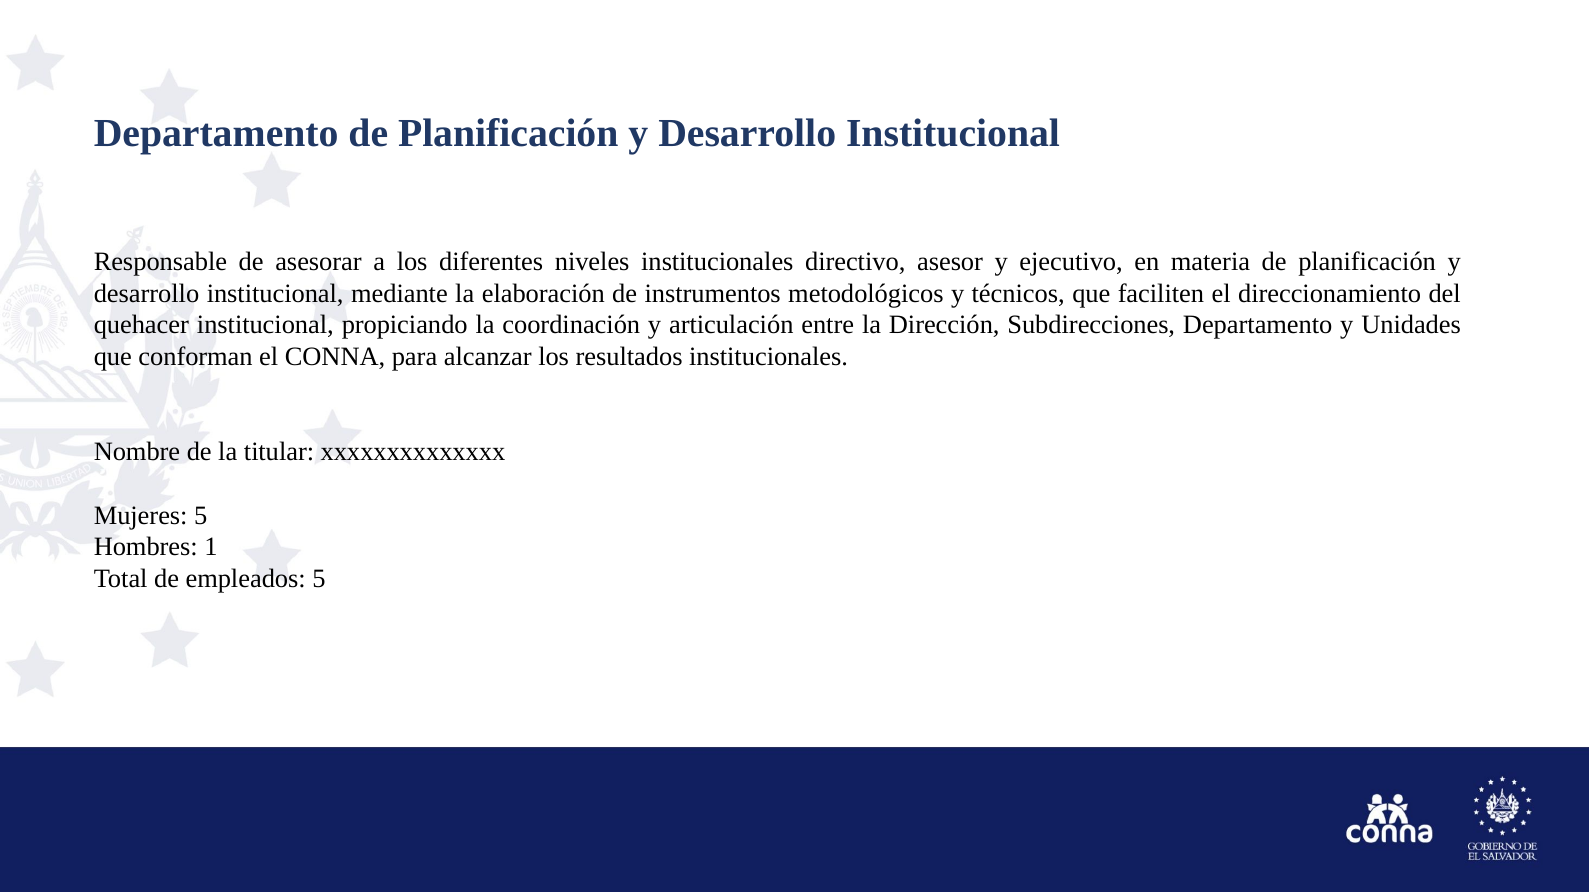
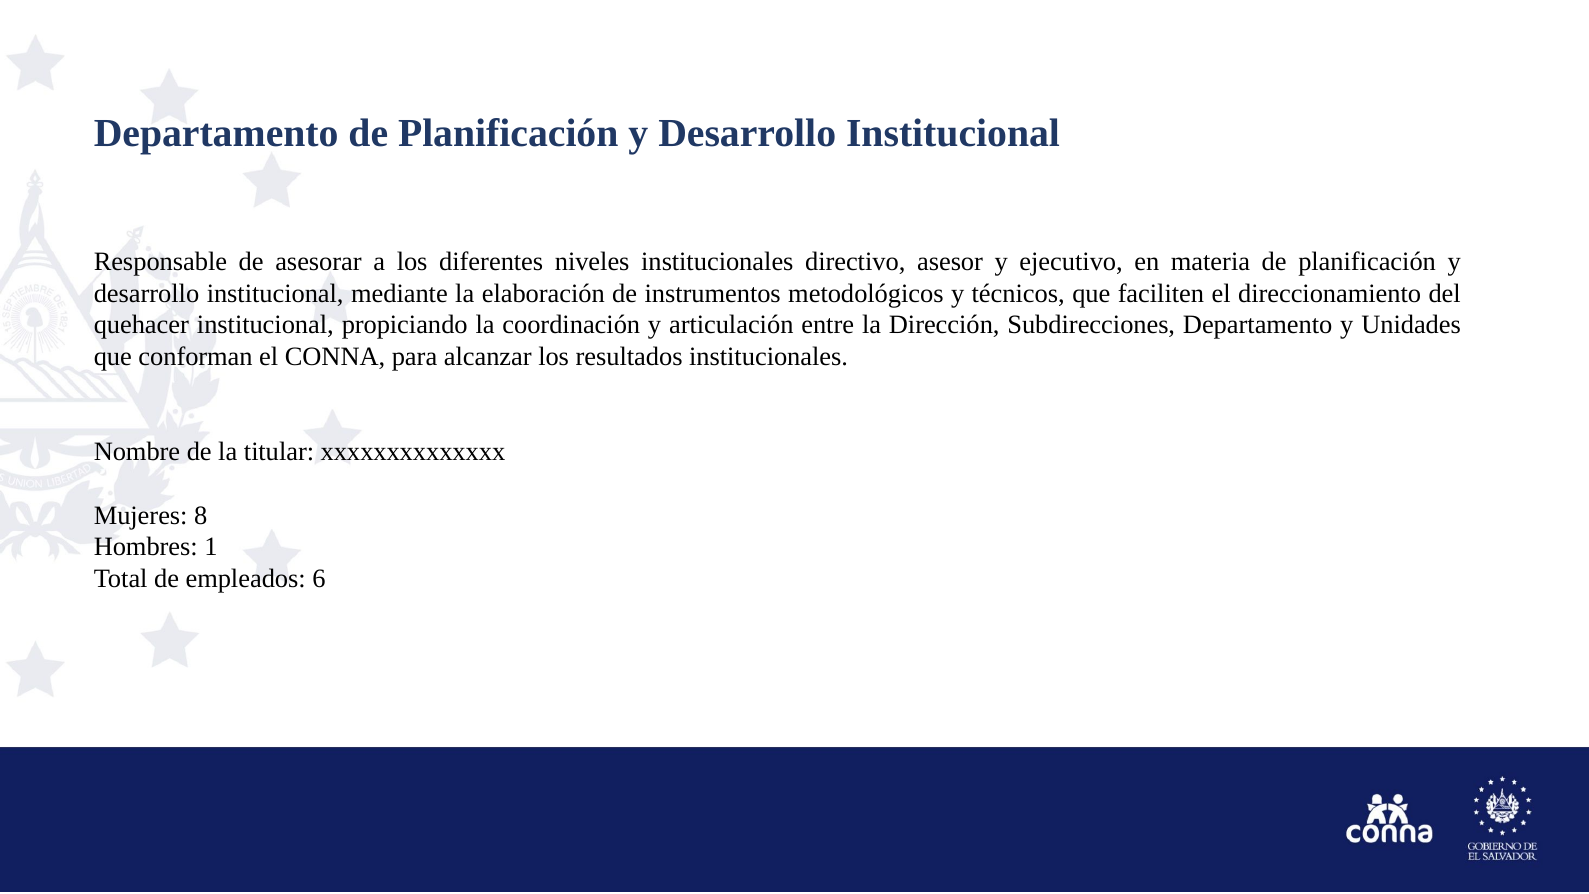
Mujeres 5: 5 -> 8
empleados 5: 5 -> 6
